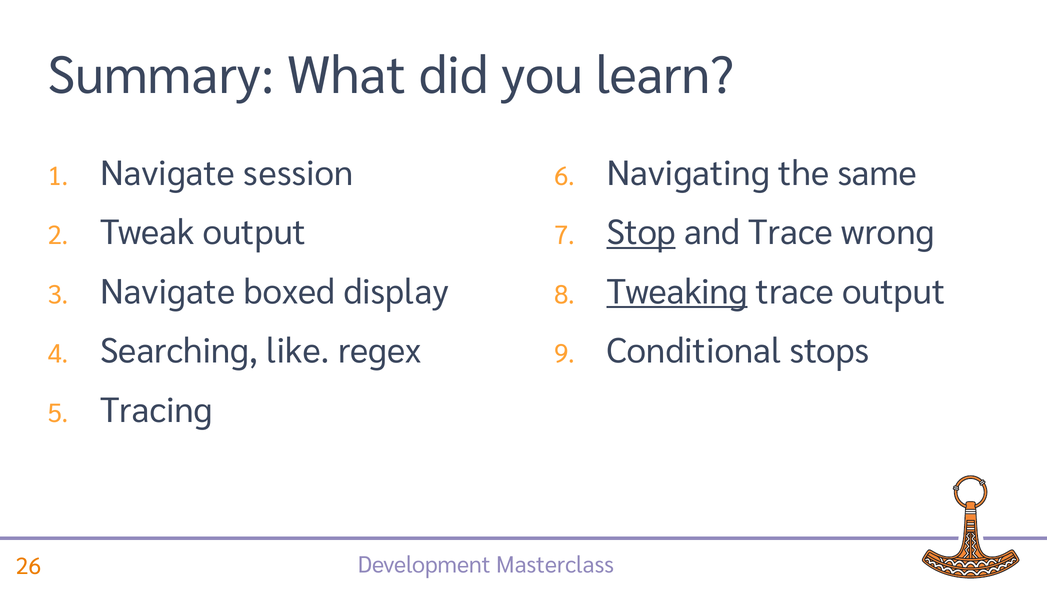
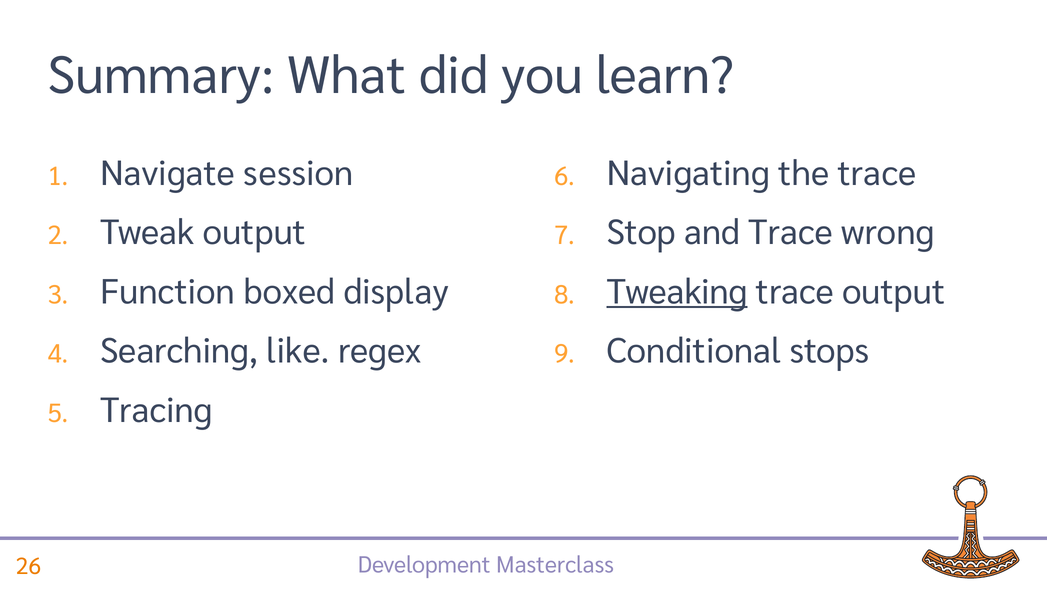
the same: same -> trace
Stop underline: present -> none
Navigate at (168, 292): Navigate -> Function
